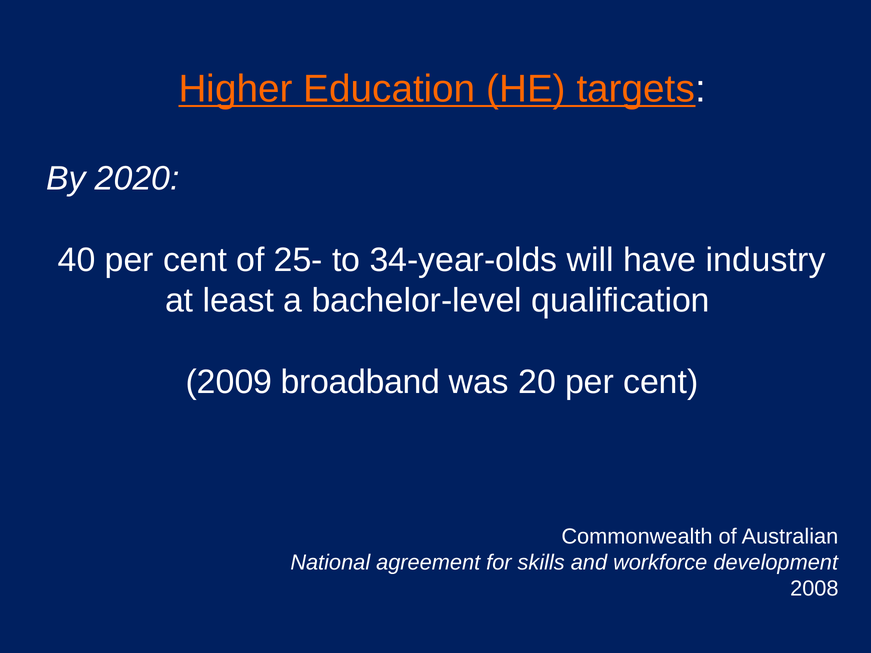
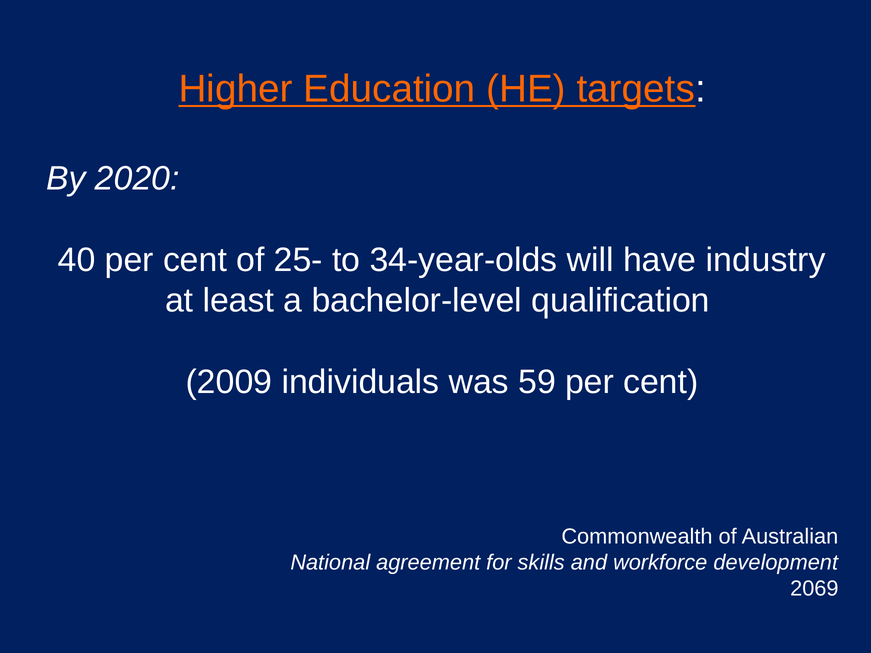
broadband: broadband -> individuals
20: 20 -> 59
2008: 2008 -> 2069
